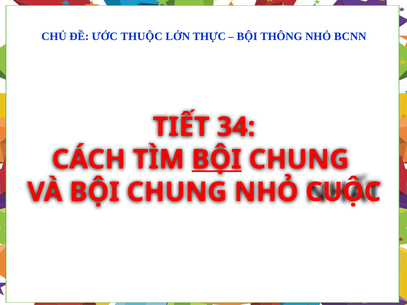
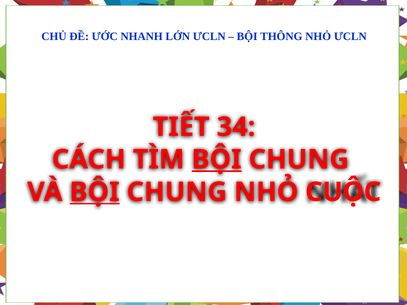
THUỘC: THUỘC -> NHANH
LỚN THỰC: THỰC -> ƯCLN
NHỎ BCNN: BCNN -> ƯCLN
BỘI at (95, 192) underline: none -> present
